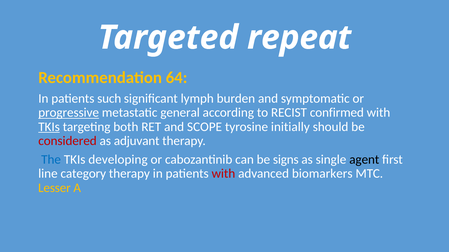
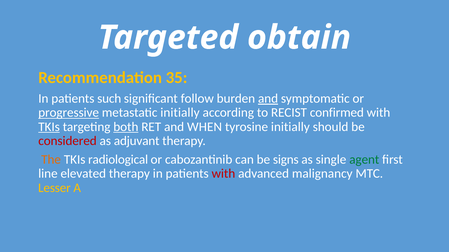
repeat: repeat -> obtain
64: 64 -> 35
lymph: lymph -> follow
and at (268, 99) underline: none -> present
metastatic general: general -> initially
both underline: none -> present
SCOPE: SCOPE -> WHEN
The colour: blue -> orange
developing: developing -> radiological
agent colour: black -> green
category: category -> elevated
biomarkers: biomarkers -> malignancy
